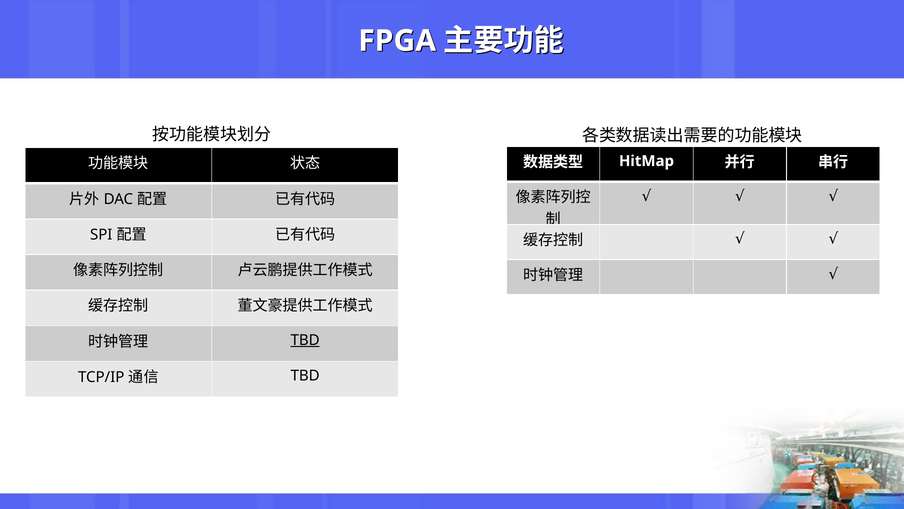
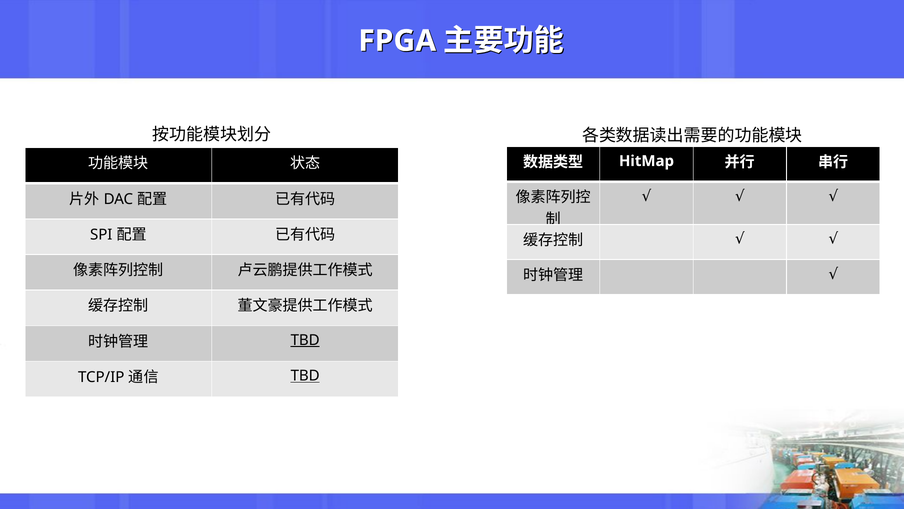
TBD at (305, 375) underline: none -> present
